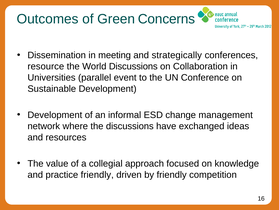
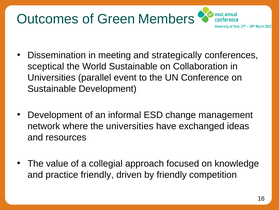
Concerns: Concerns -> Members
resource: resource -> sceptical
World Discussions: Discussions -> Sustainable
the discussions: discussions -> universities
